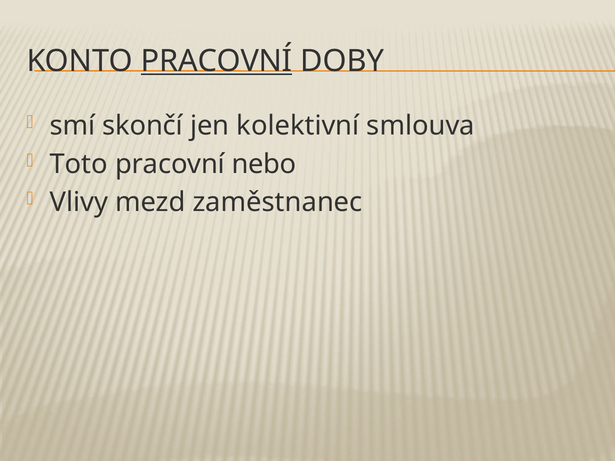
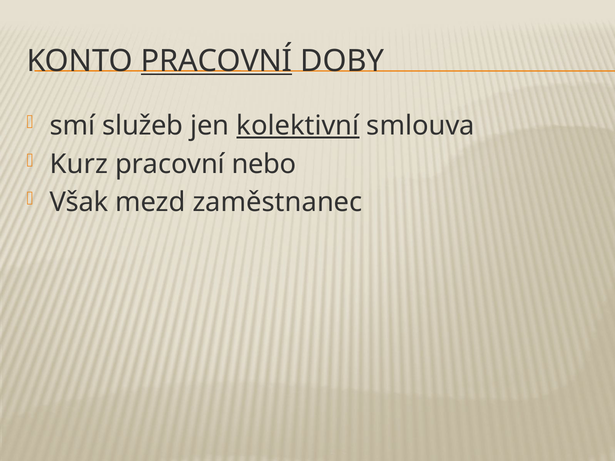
skončí: skončí -> služeb
kolektivní underline: none -> present
Toto: Toto -> Kurz
Vlivy: Vlivy -> Však
